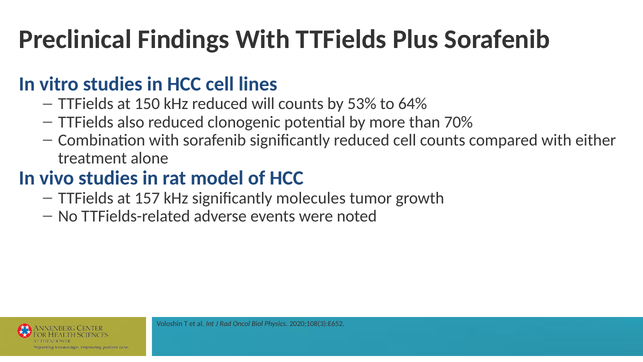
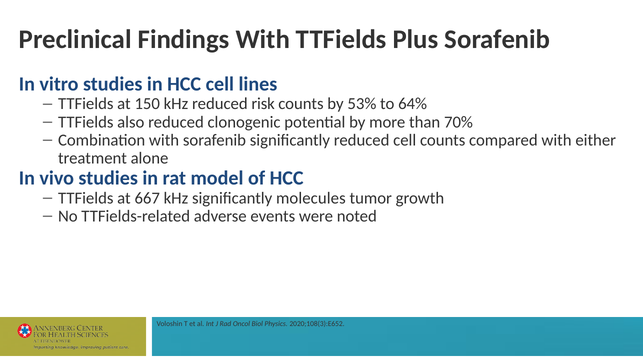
will: will -> risk
157: 157 -> 667
